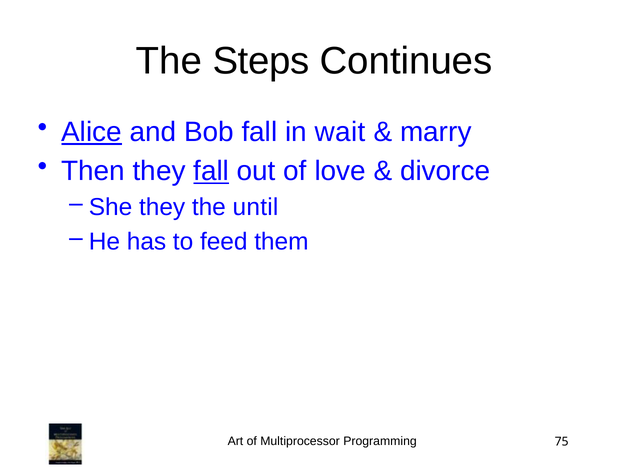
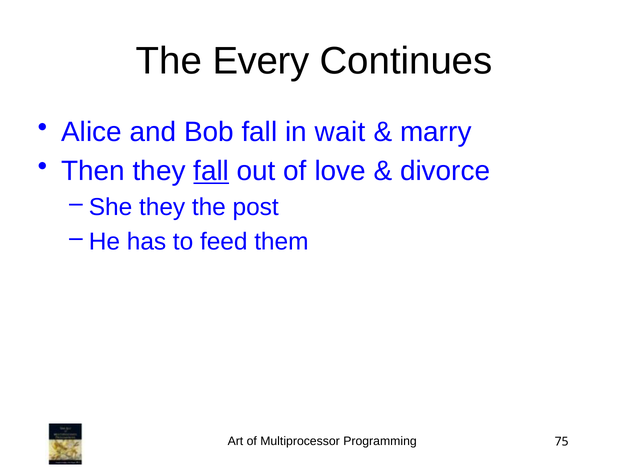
Steps: Steps -> Every
Alice underline: present -> none
until: until -> post
